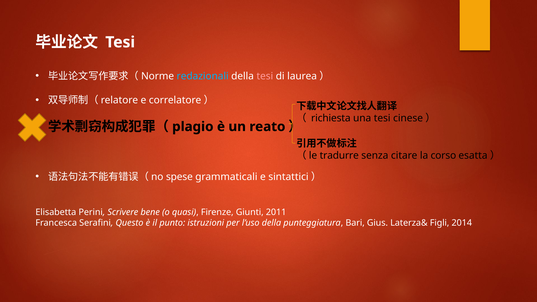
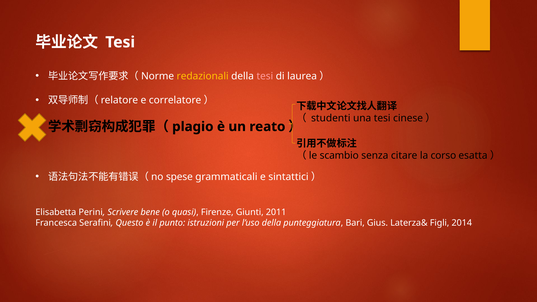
redazionali colour: light blue -> yellow
richiesta: richiesta -> studenti
tradurre: tradurre -> scambio
